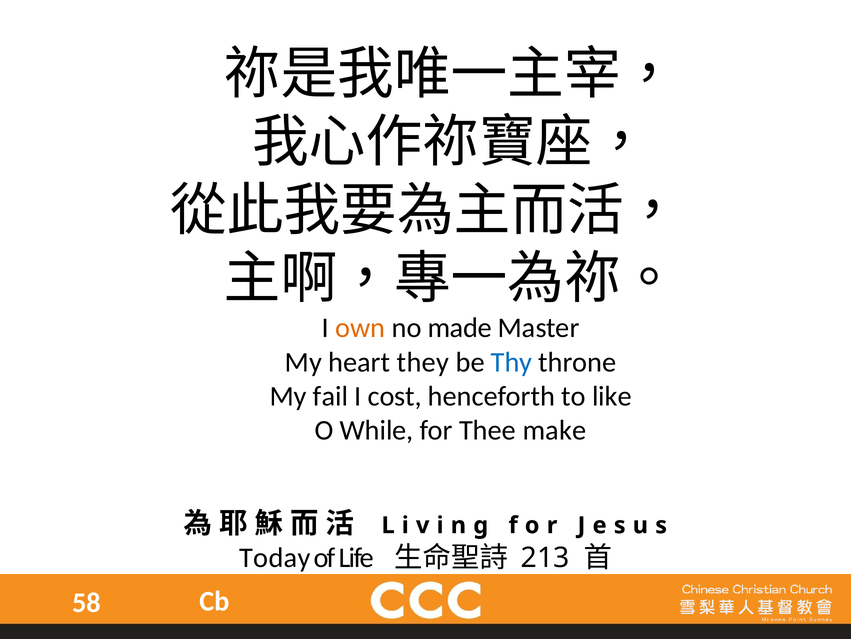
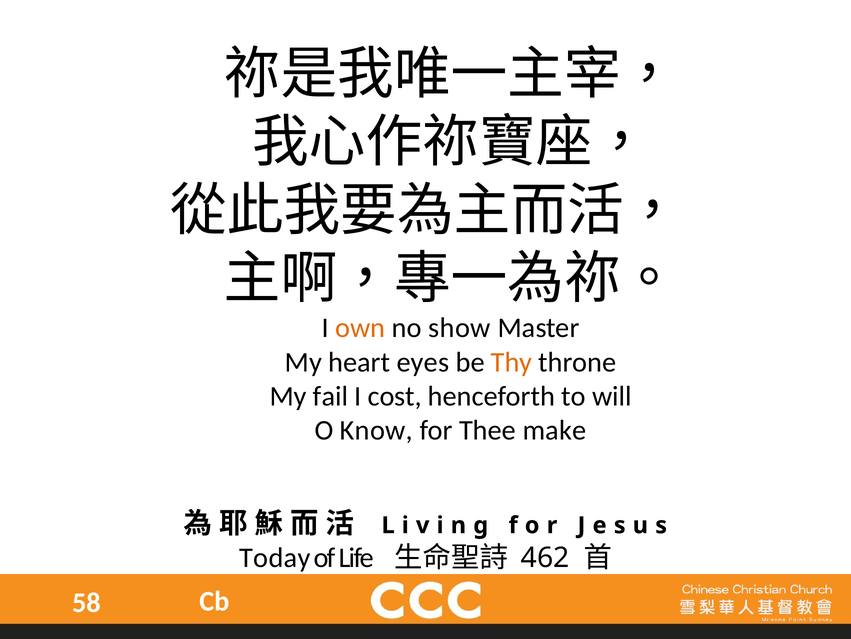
made: made -> show
they: they -> eyes
Thy colour: blue -> orange
like: like -> will
While: While -> Know
213: 213 -> 462
